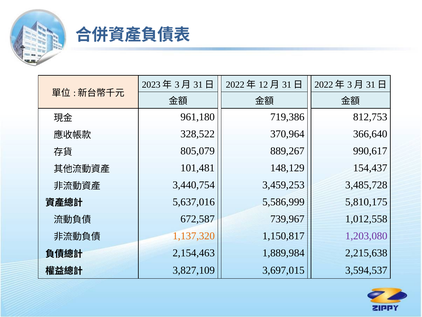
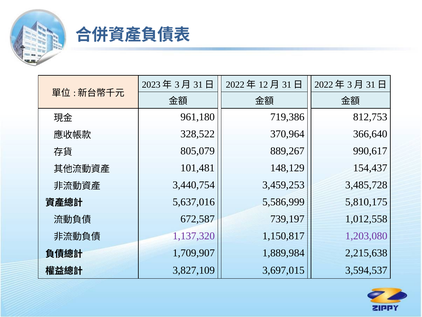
739,967: 739,967 -> 739,197
1,137,320 colour: orange -> purple
2,154,463: 2,154,463 -> 1,709,907
